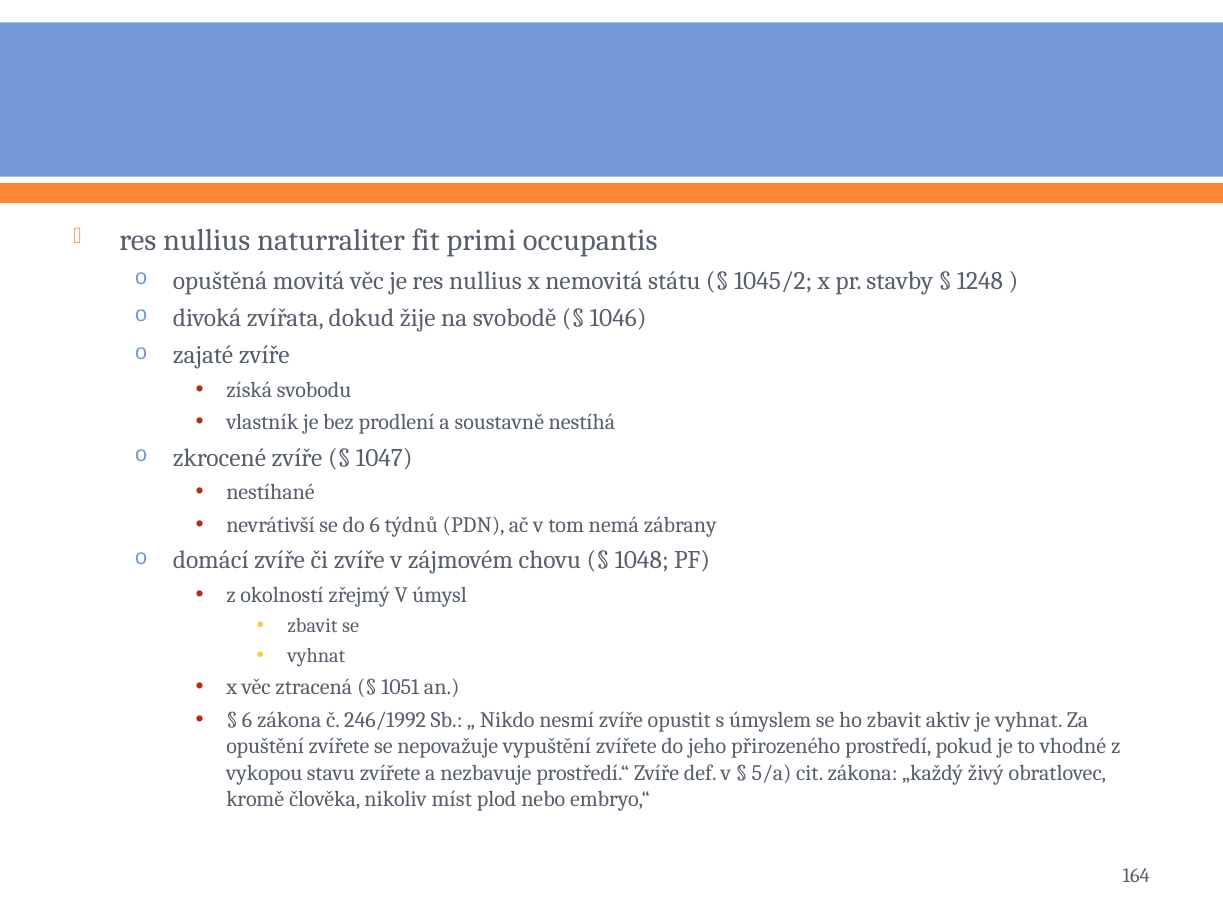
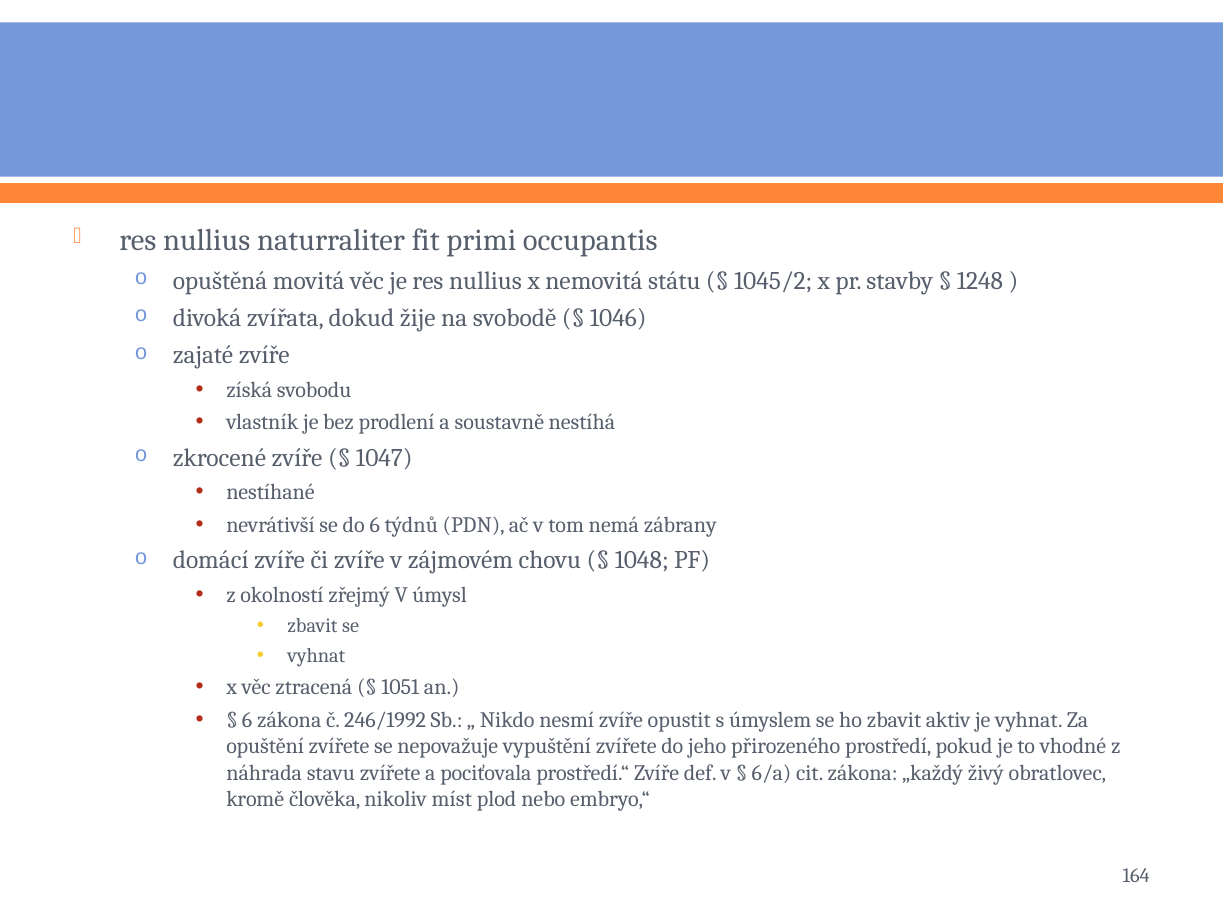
vykopou: vykopou -> náhrada
nezbavuje: nezbavuje -> pociťovala
5/a: 5/a -> 6/a
